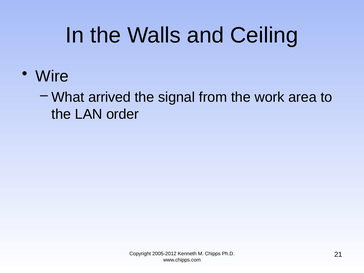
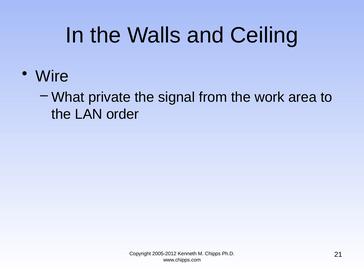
arrived: arrived -> private
